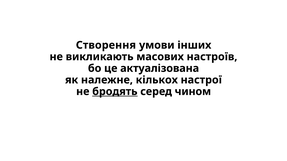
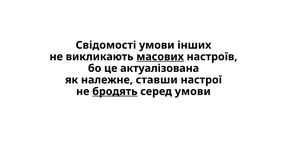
Створення: Створення -> Свідомості
масових underline: none -> present
кількох: кількох -> ставши
серед чином: чином -> умови
